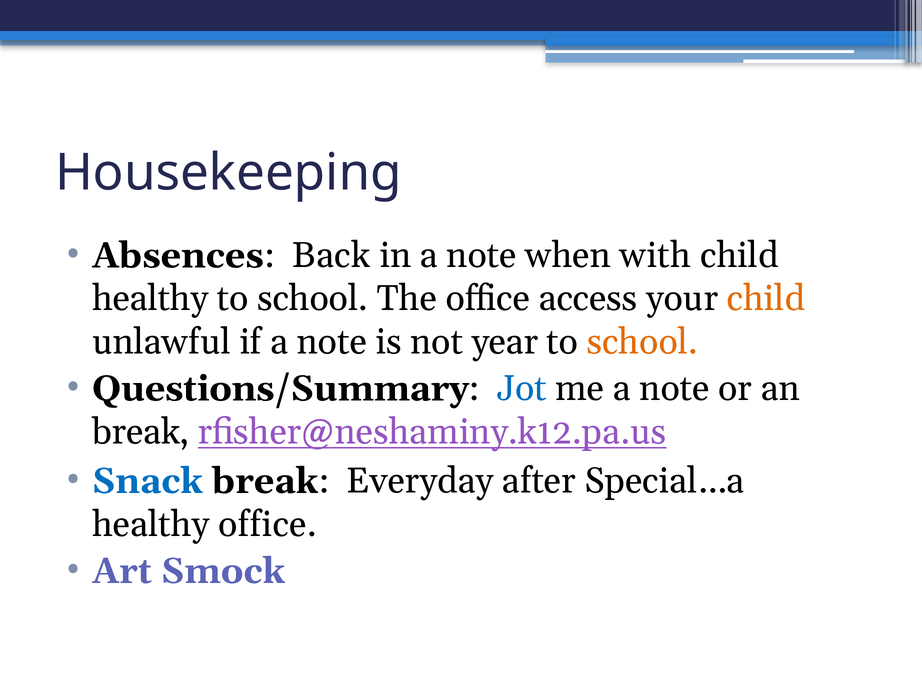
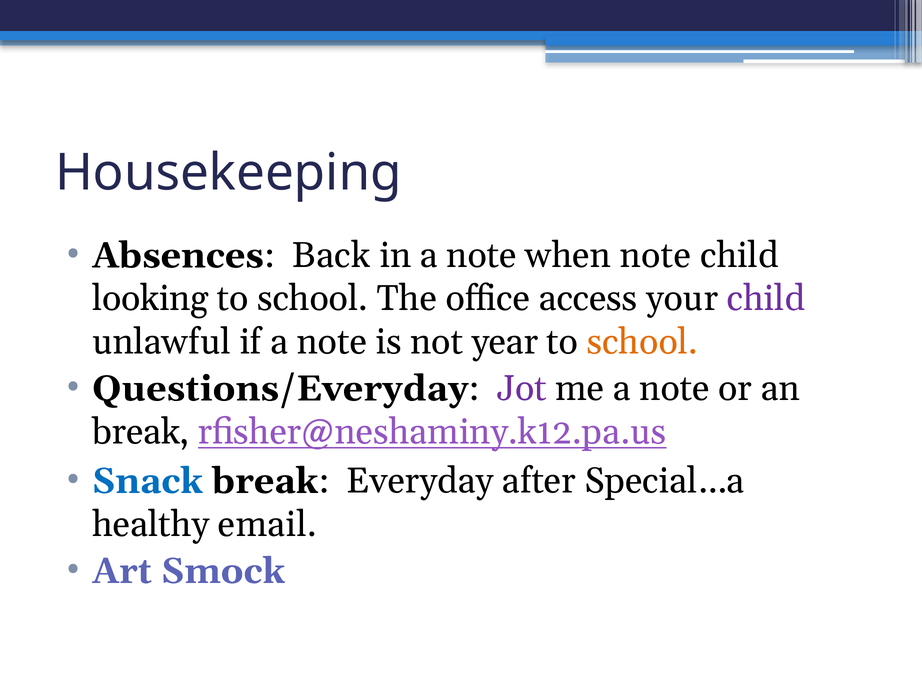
when with: with -> note
healthy at (150, 298): healthy -> looking
child at (766, 298) colour: orange -> purple
Questions/Summary: Questions/Summary -> Questions/Everyday
Jot colour: blue -> purple
healthy office: office -> email
